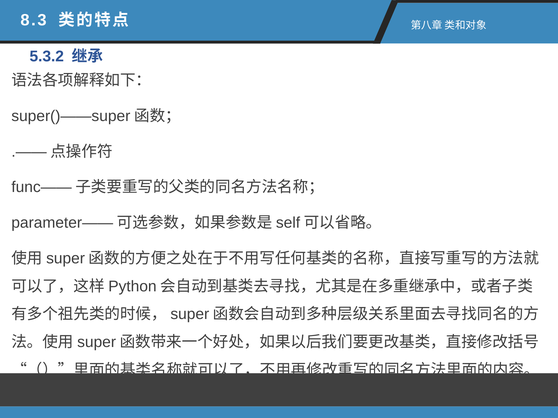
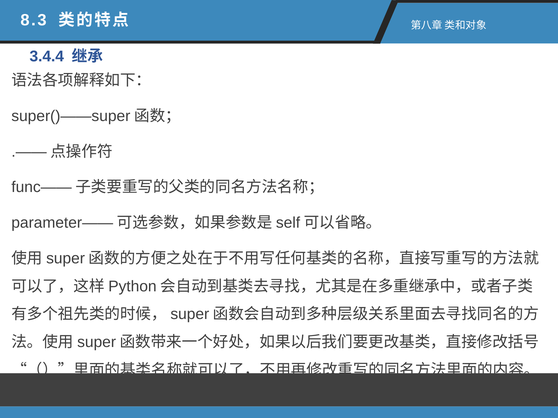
5.3.2: 5.3.2 -> 3.4.4
